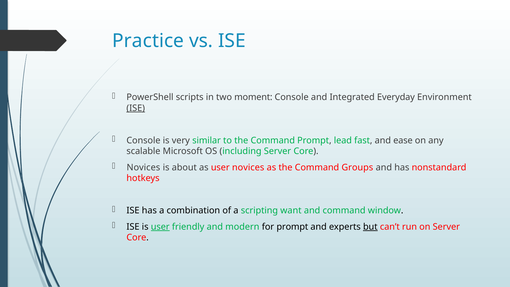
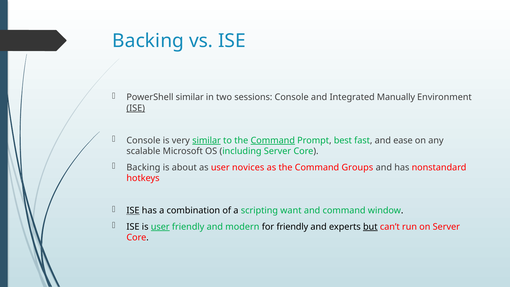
Practice at (148, 41): Practice -> Backing
PowerShell scripts: scripts -> similar
moment: moment -> sessions
Everyday: Everyday -> Manually
similar at (207, 140) underline: none -> present
Command at (273, 140) underline: none -> present
lead: lead -> best
Novices at (143, 167): Novices -> Backing
ISE at (133, 211) underline: none -> present
for prompt: prompt -> friendly
